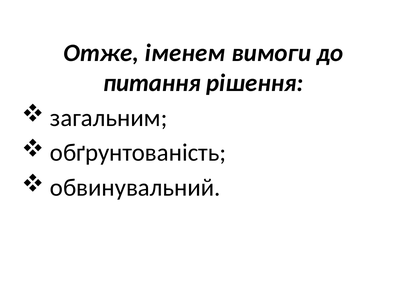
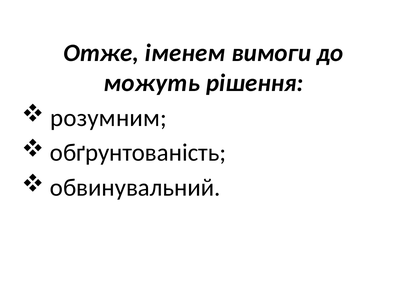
питання: питання -> можуть
загальним: загальним -> розумним
